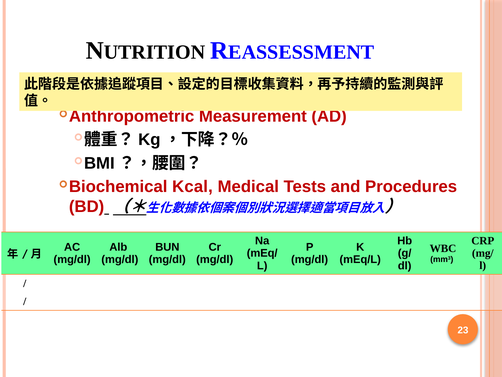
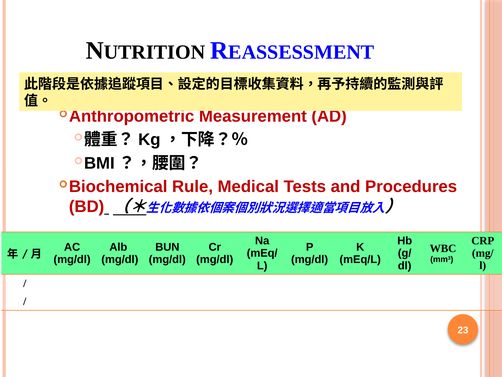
Kcal: Kcal -> Rule
